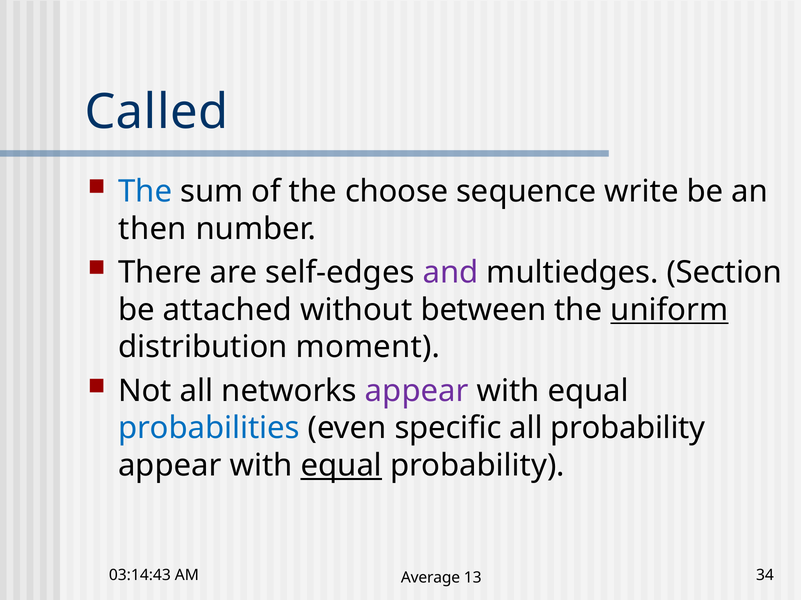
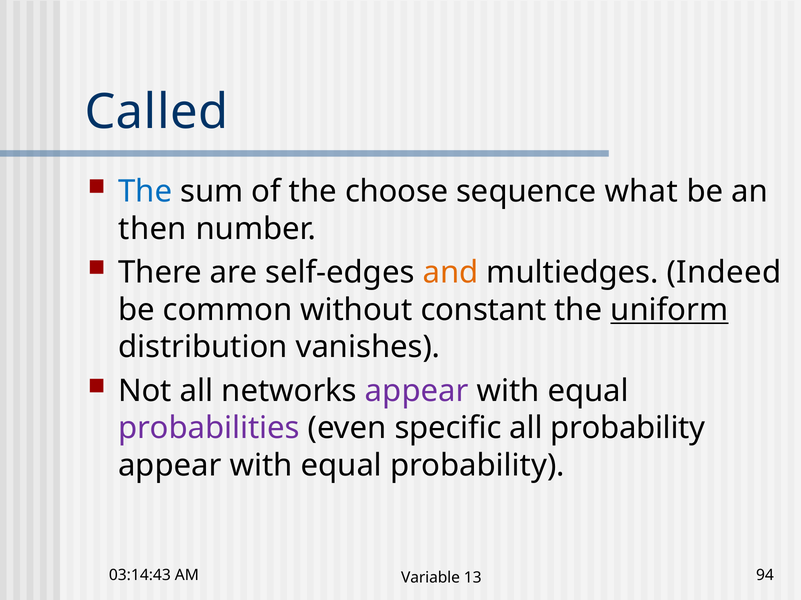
write: write -> what
and colour: purple -> orange
Section: Section -> Indeed
attached: attached -> common
between: between -> constant
moment: moment -> vanishes
probabilities colour: blue -> purple
equal at (341, 466) underline: present -> none
Average: Average -> Variable
34: 34 -> 94
